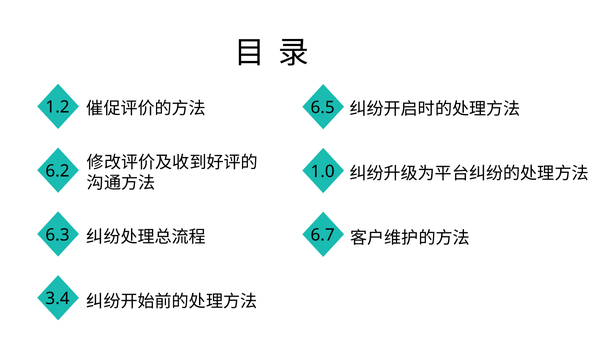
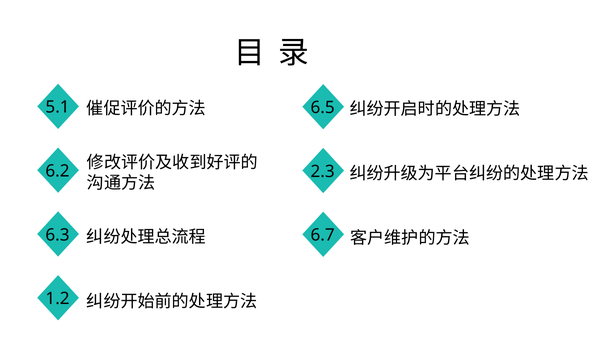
1.2: 1.2 -> 5.1
1.0: 1.0 -> 2.3
3.4: 3.4 -> 1.2
